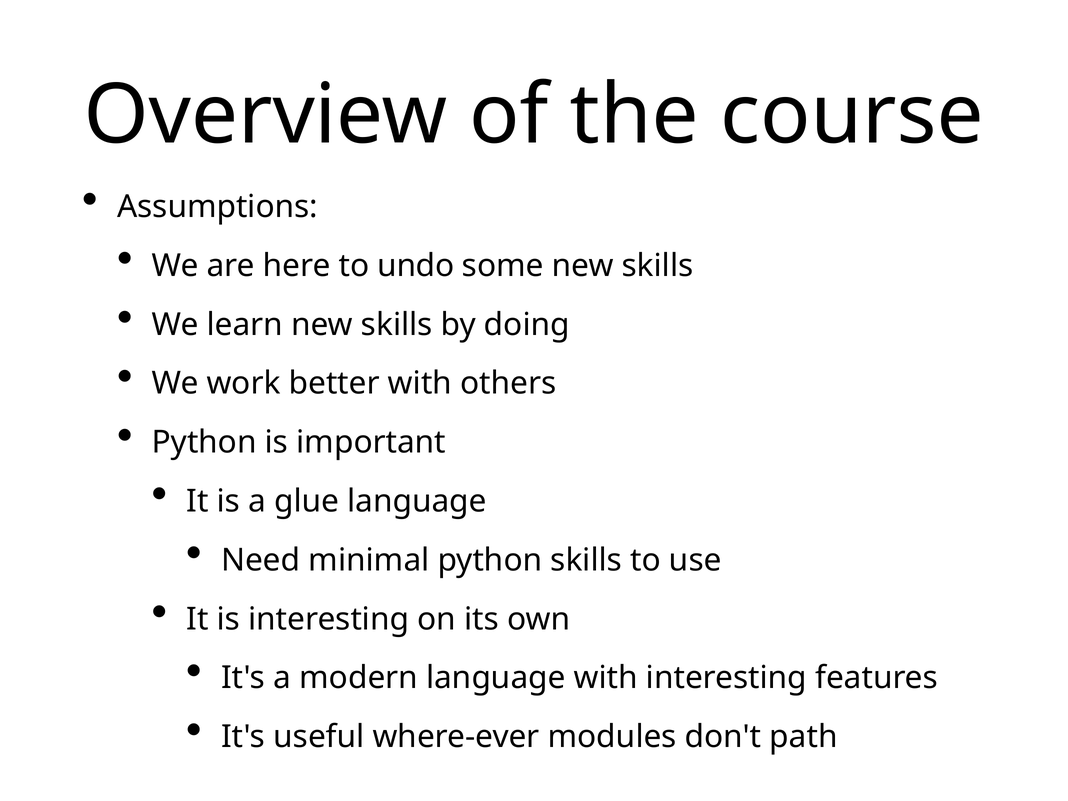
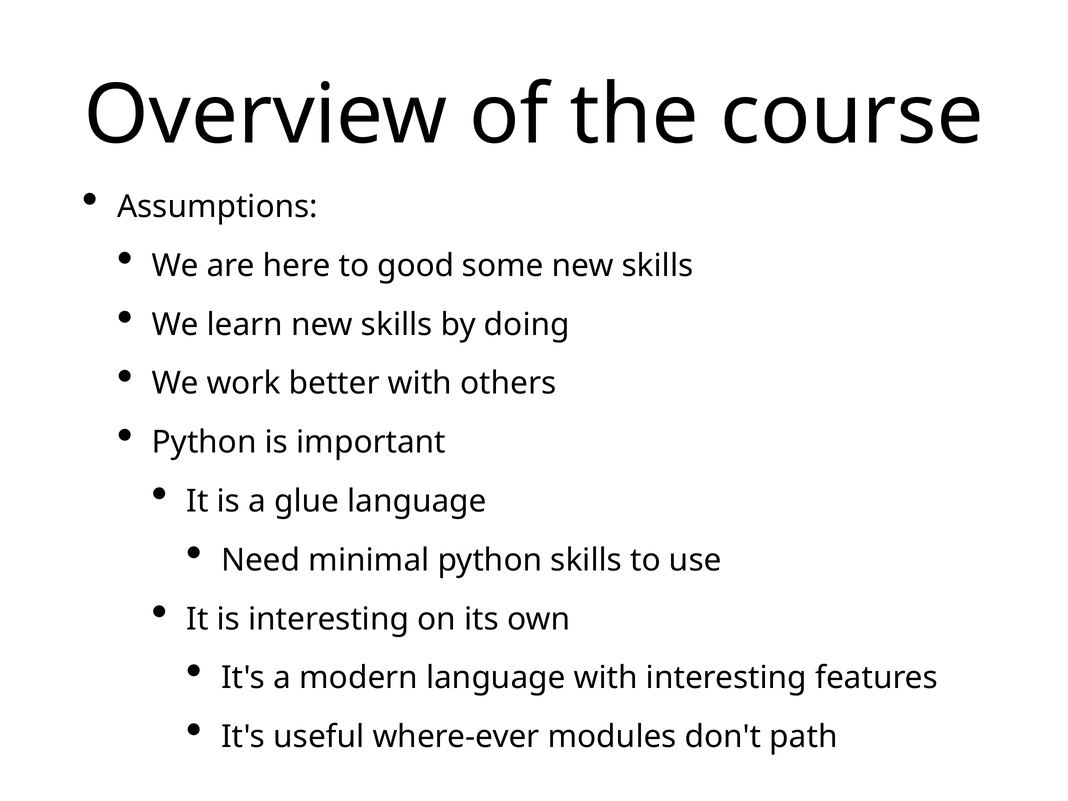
undo: undo -> good
